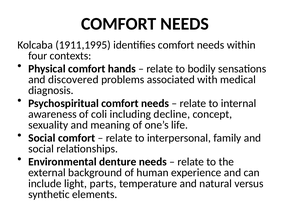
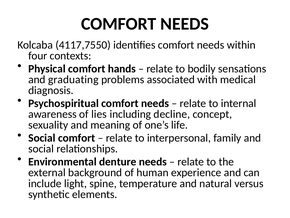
1911,1995: 1911,1995 -> 4117,7550
discovered: discovered -> graduating
coli: coli -> lies
parts: parts -> spine
